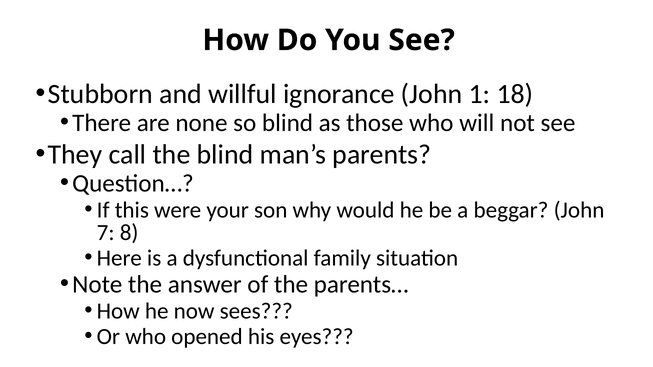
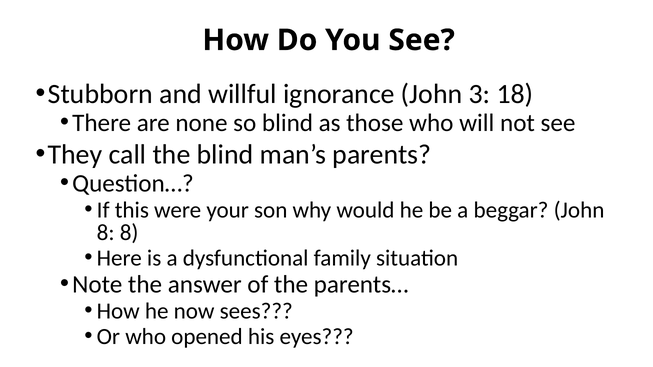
1: 1 -> 3
7 at (106, 233): 7 -> 8
